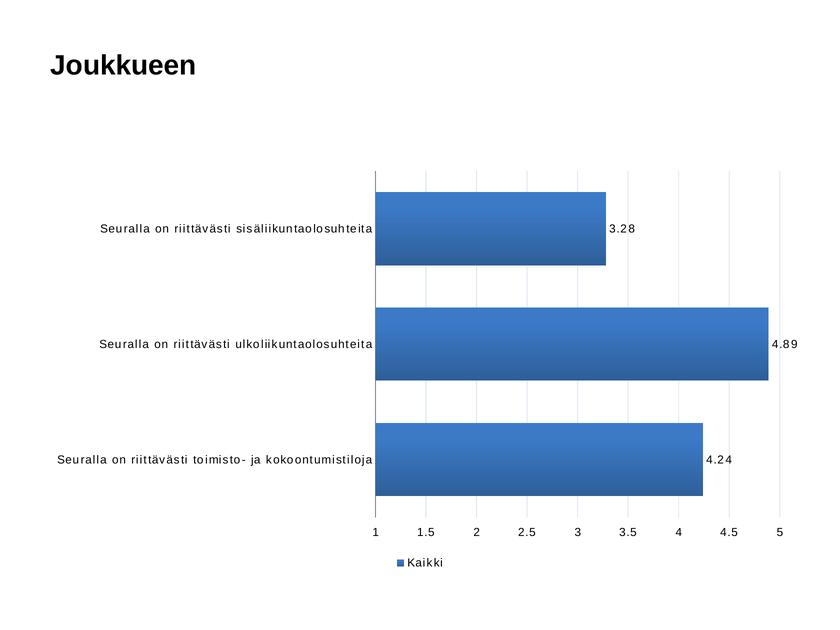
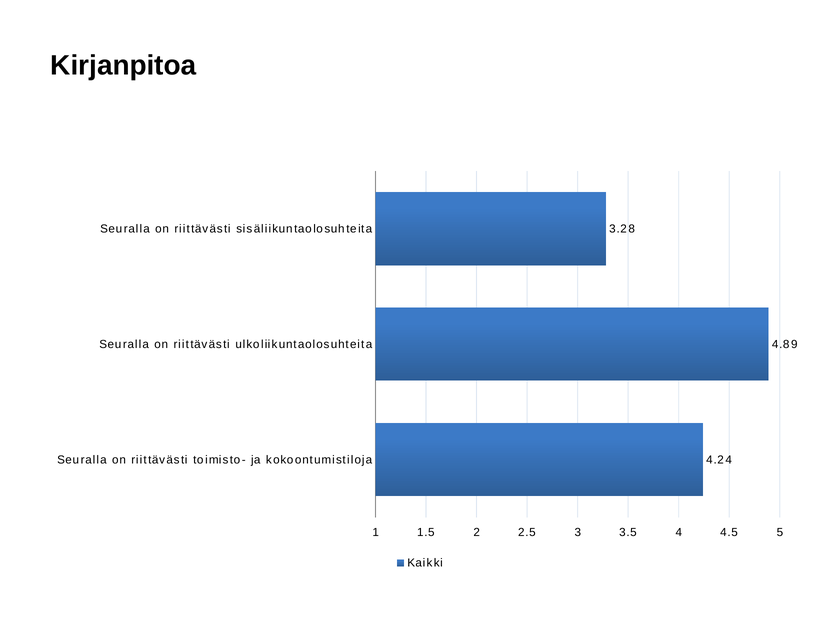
Joukkueen: Joukkueen -> Kirjanpitoa
